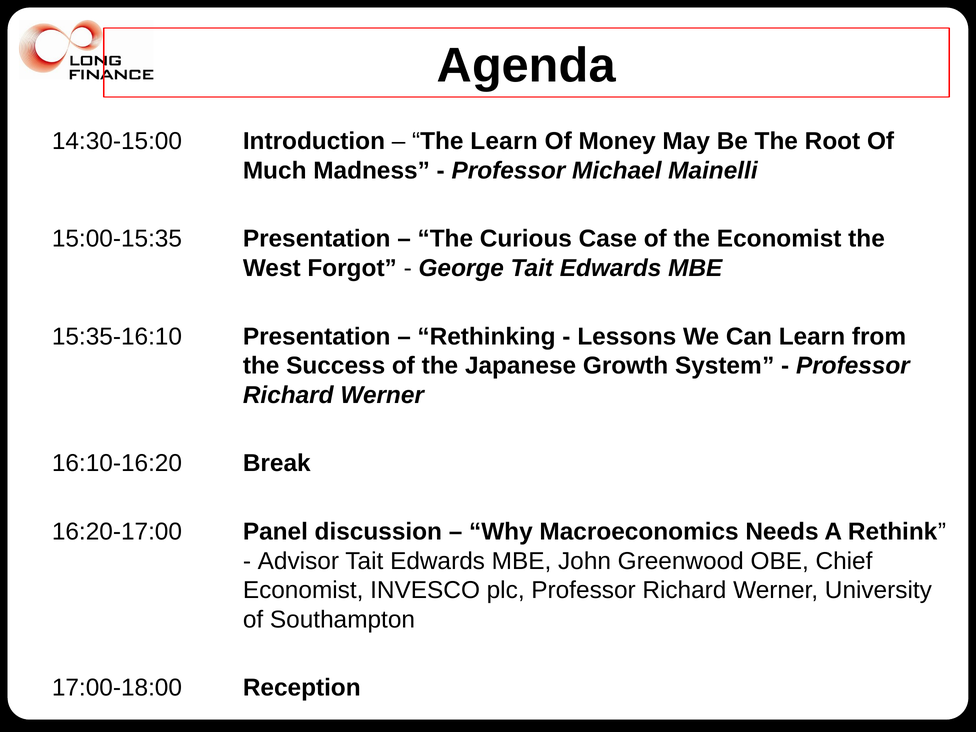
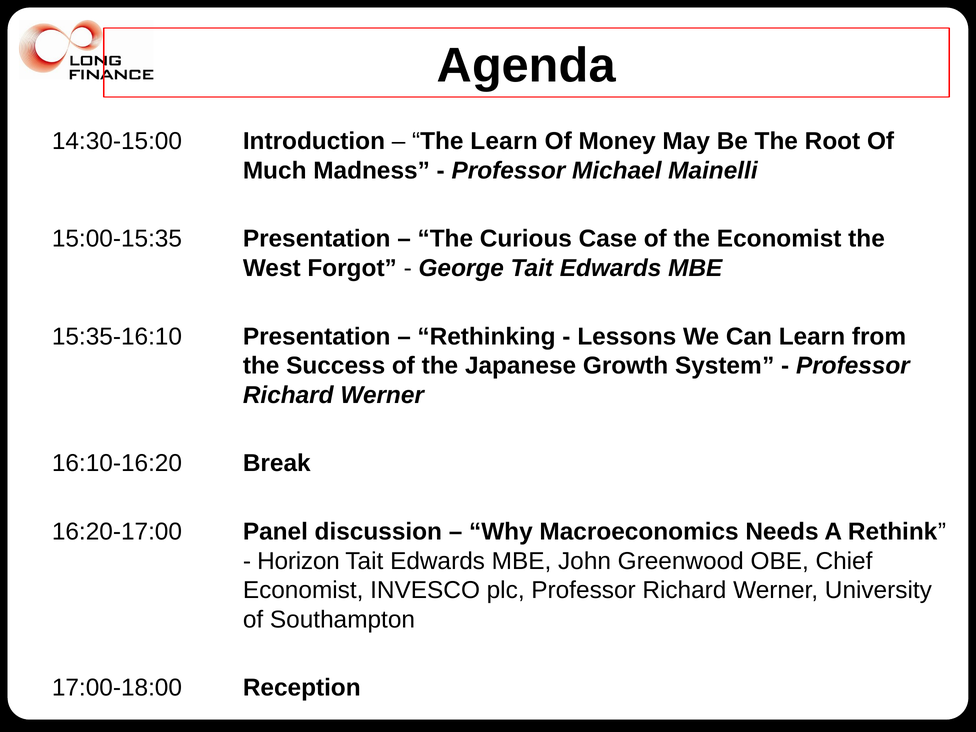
Advisor: Advisor -> Horizon
